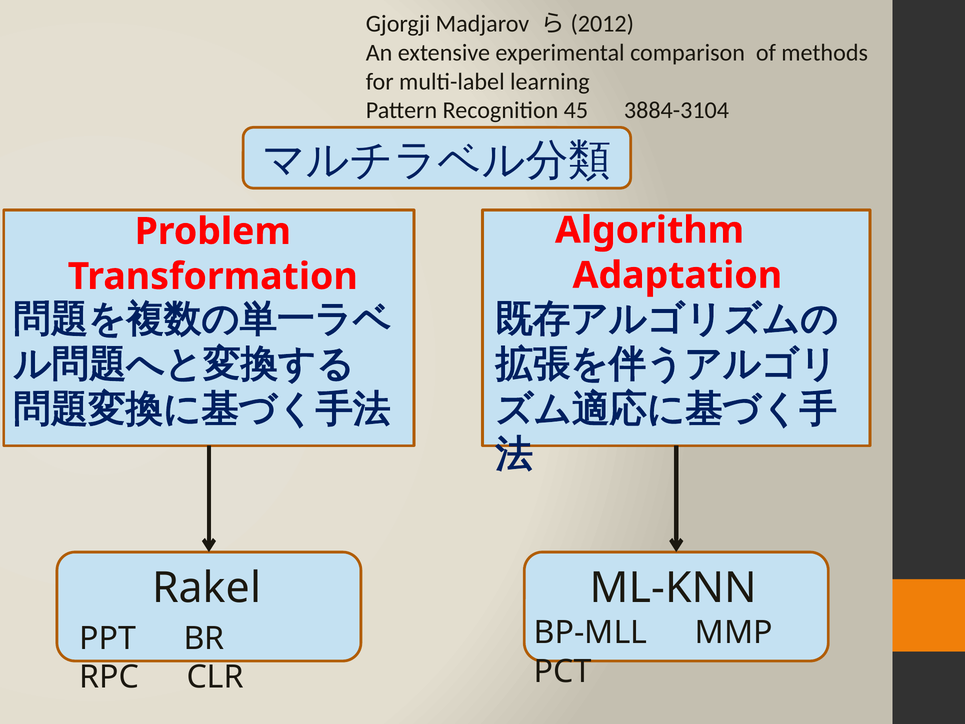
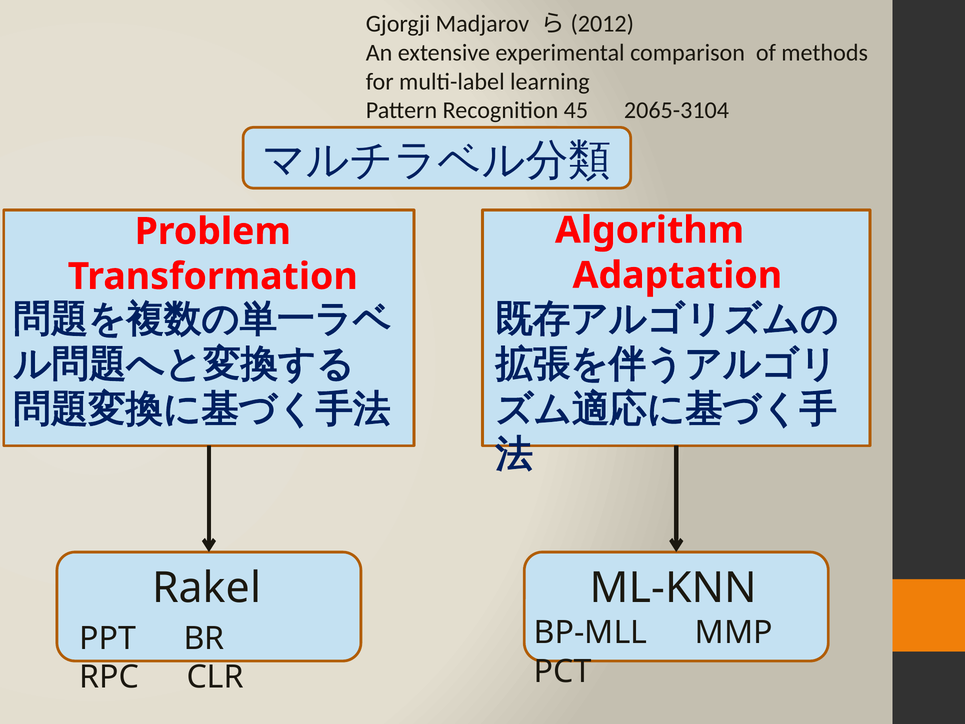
3884-3104: 3884-3104 -> 2065-3104
